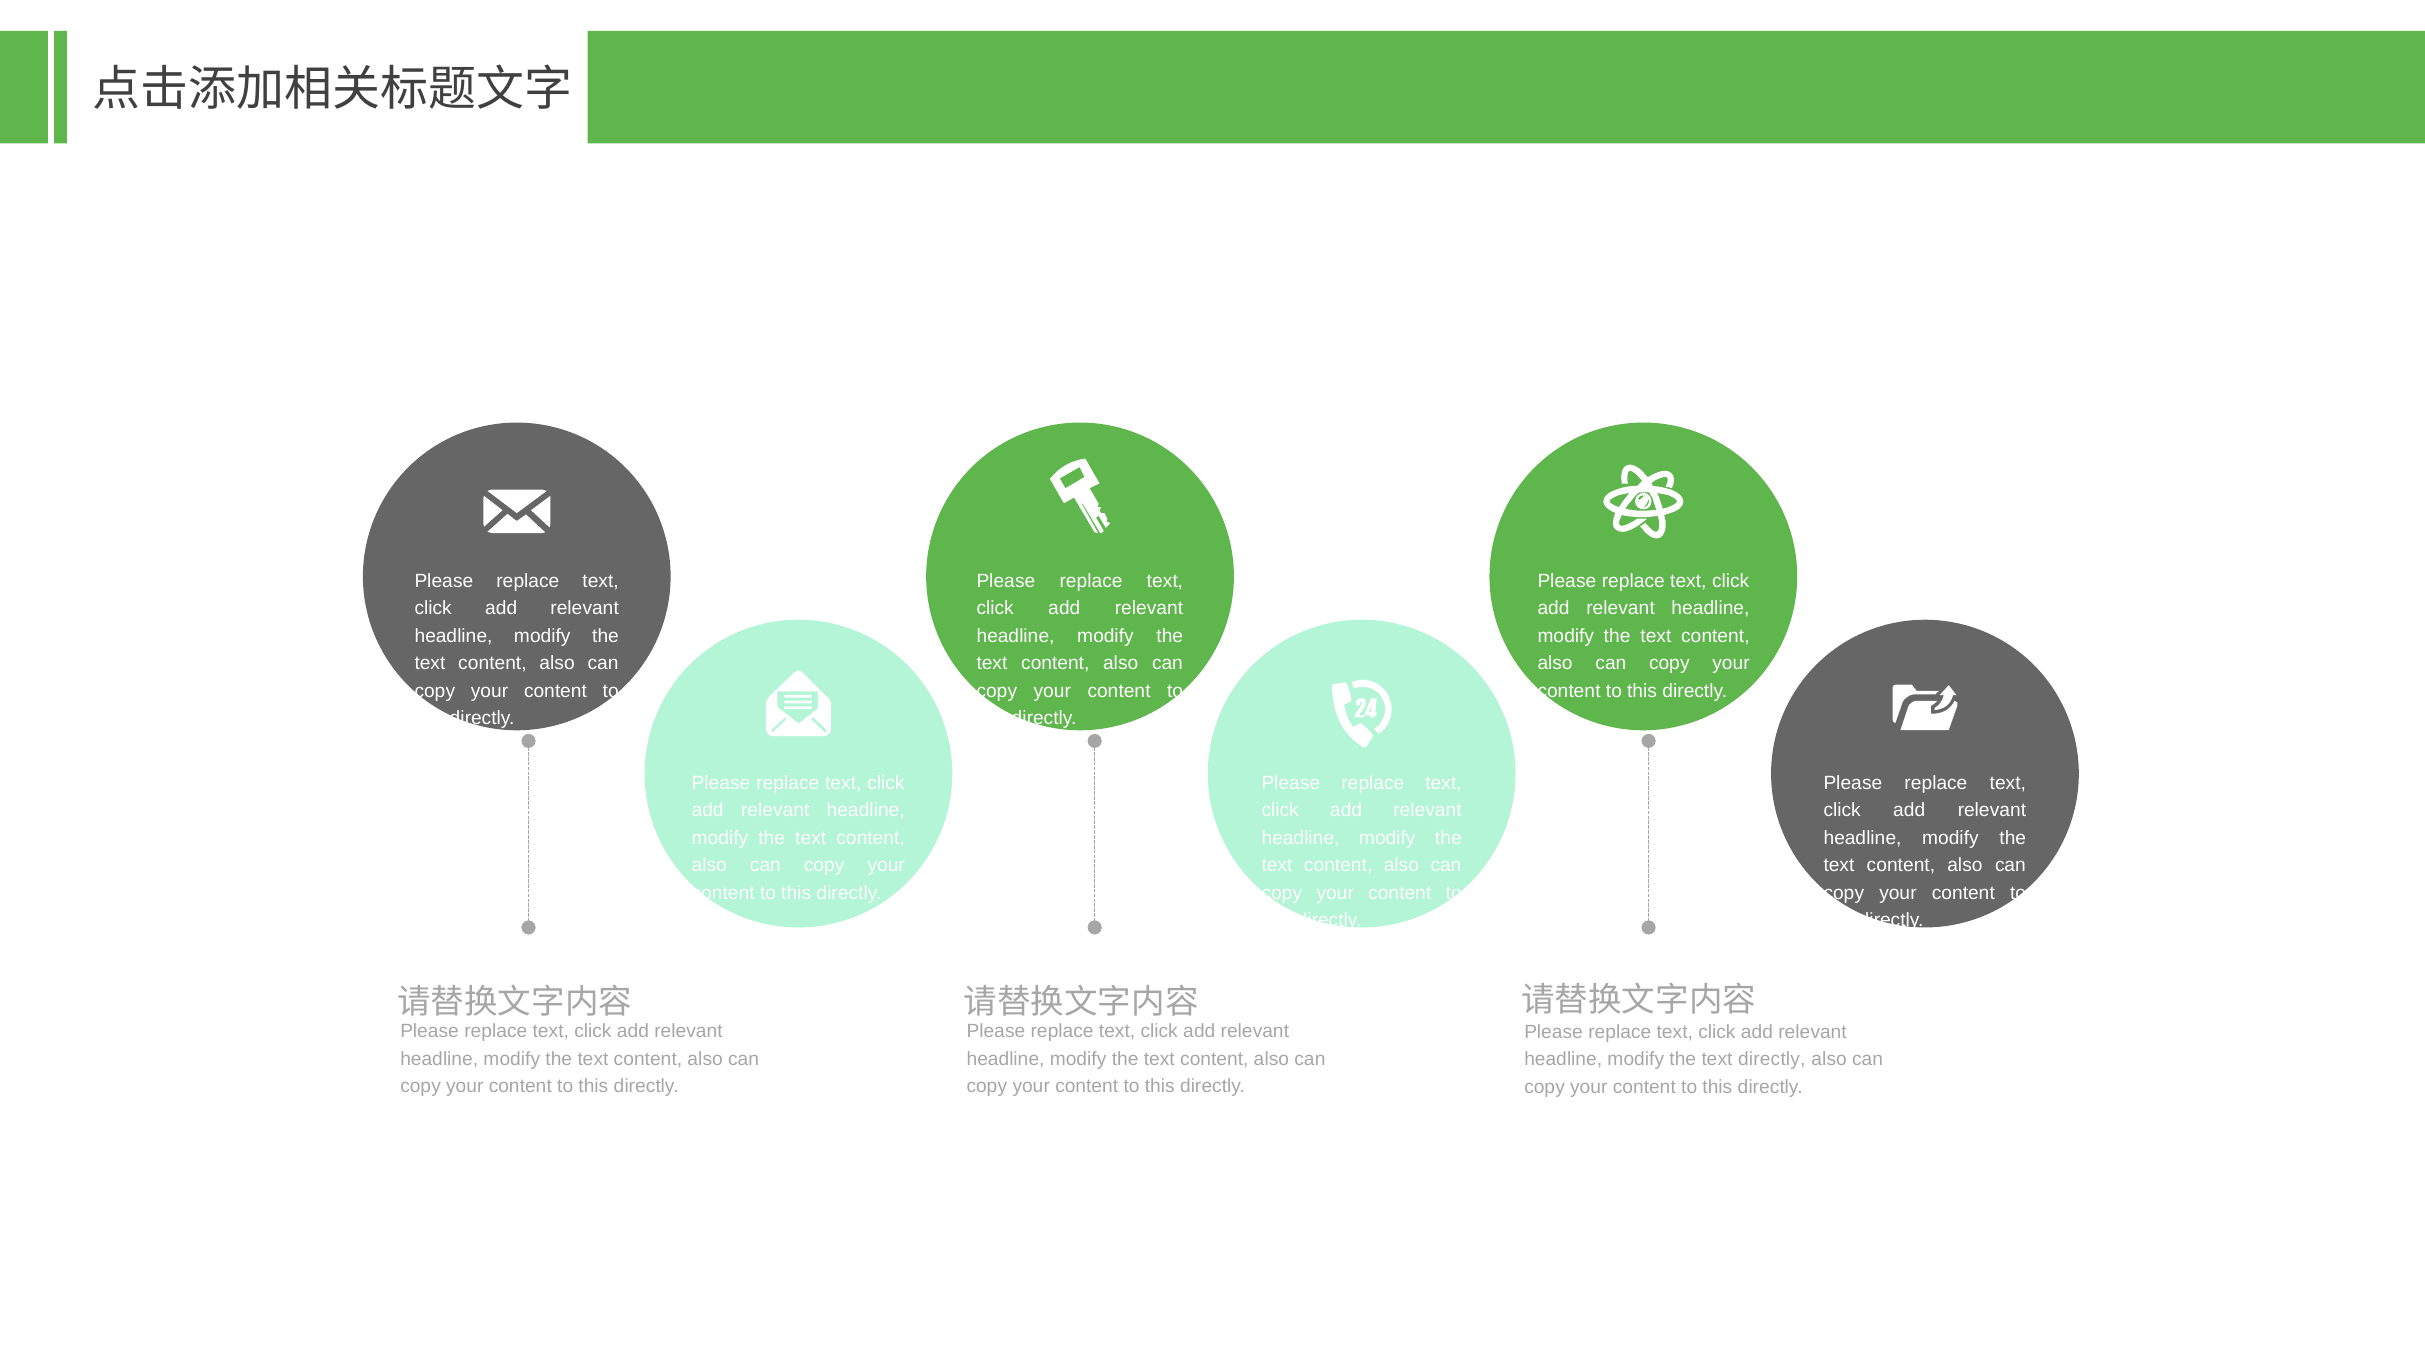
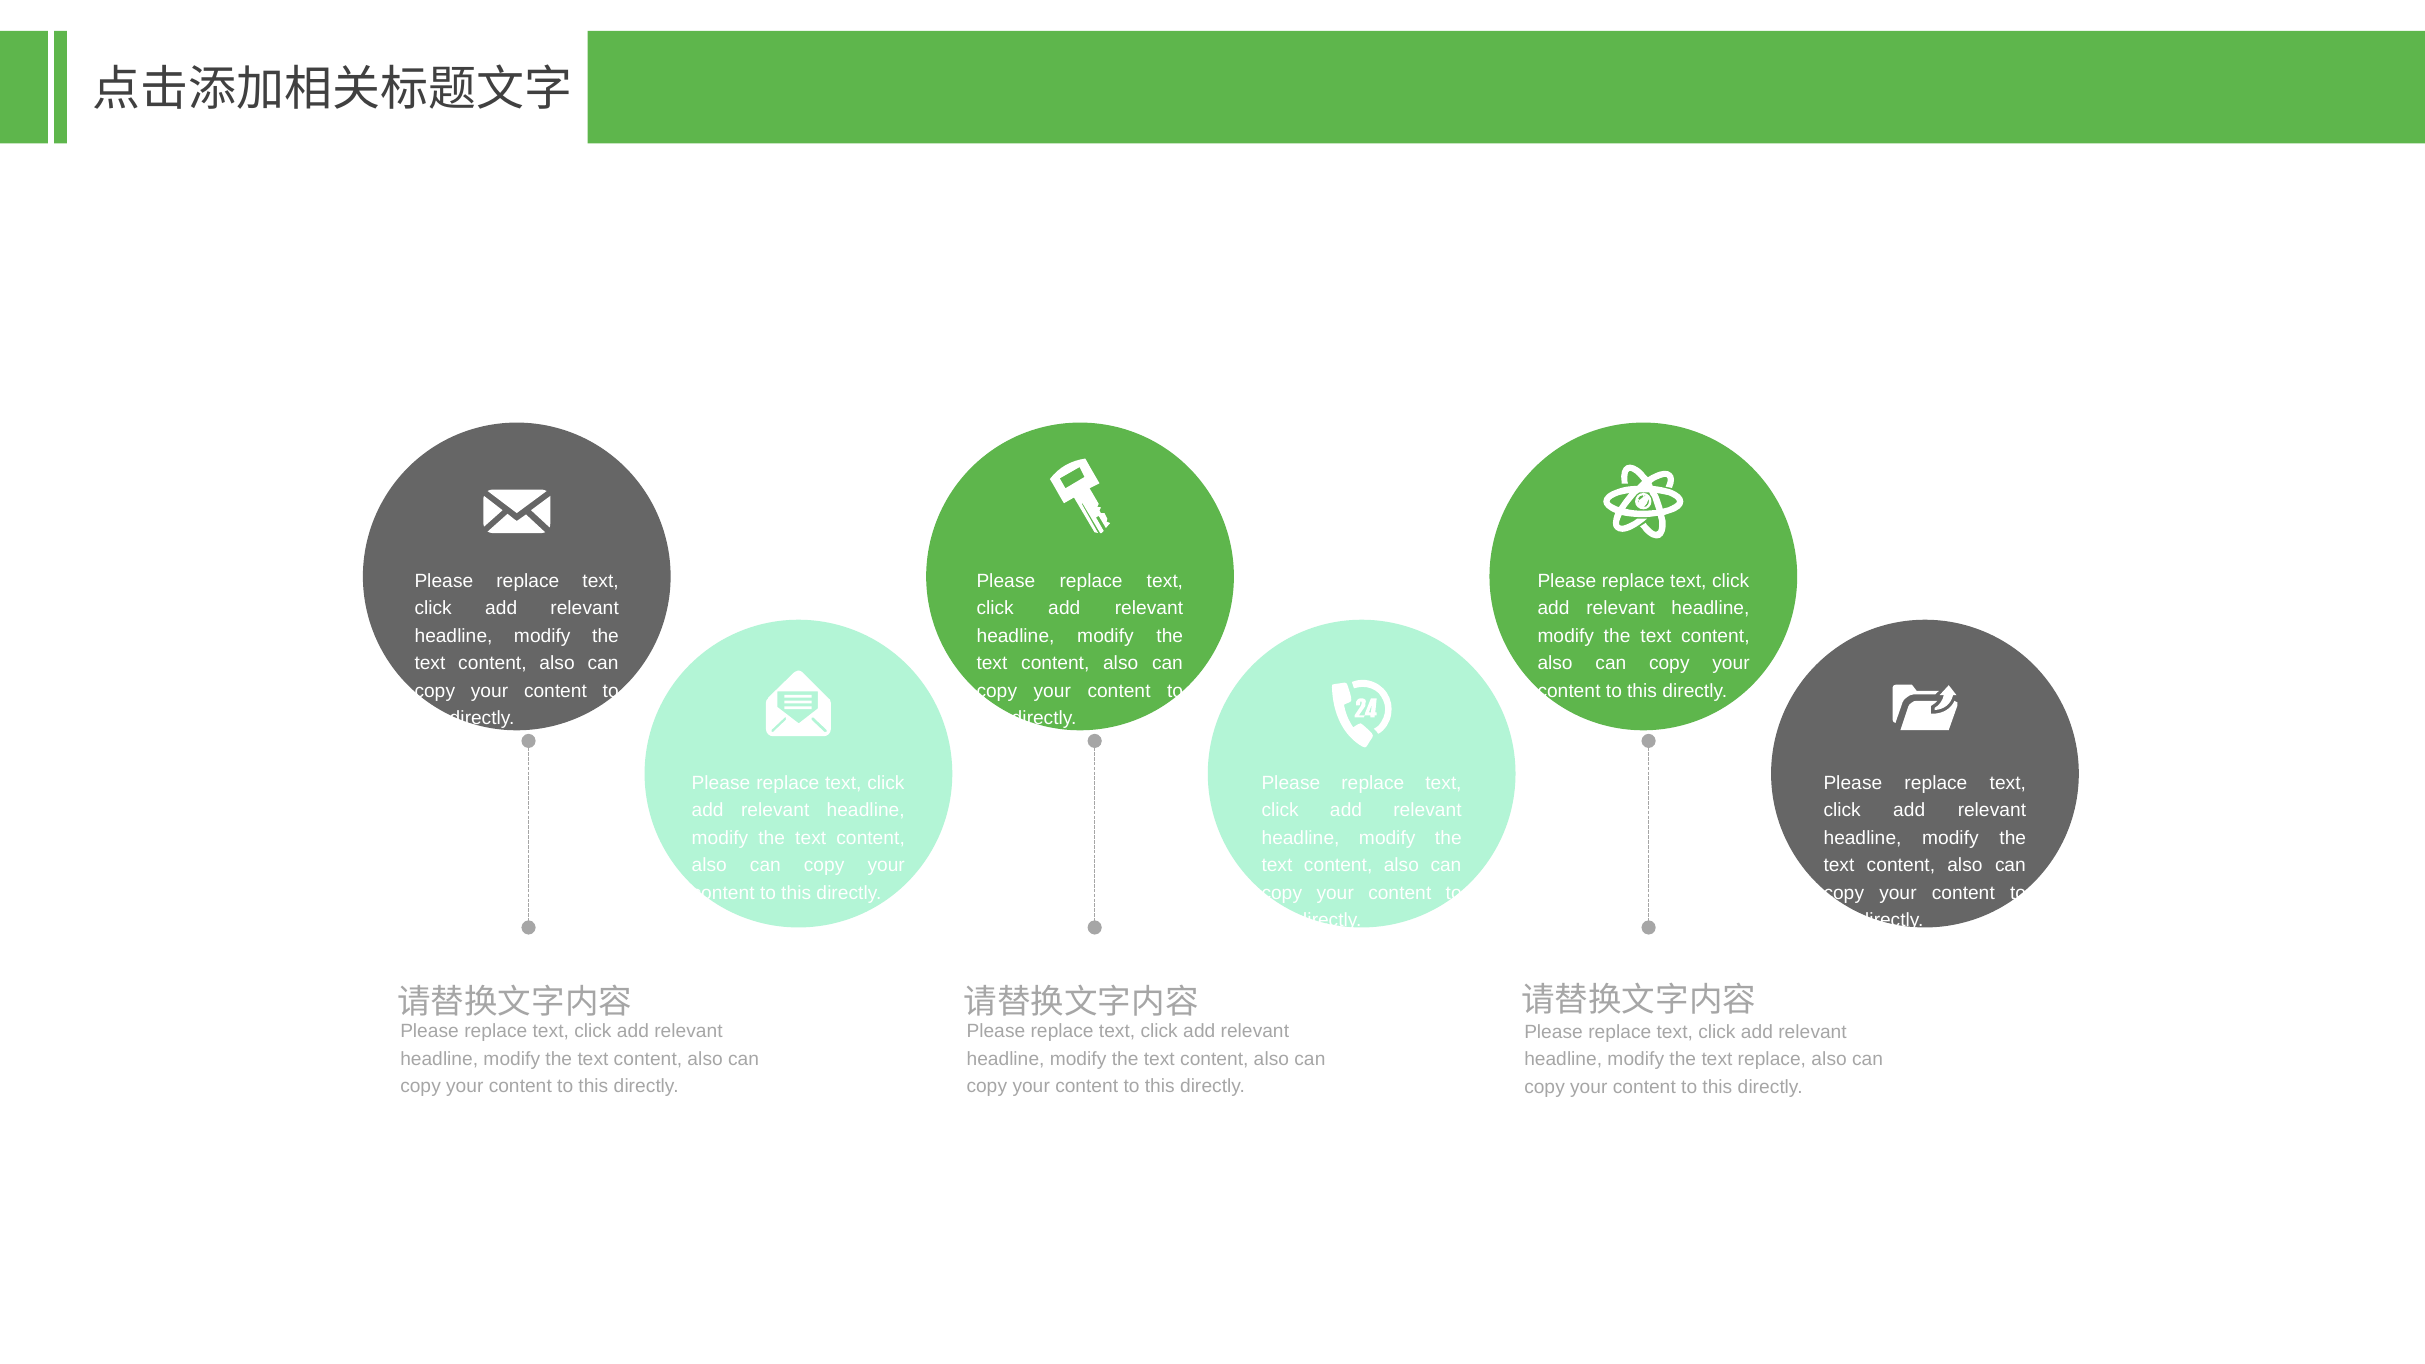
text directly: directly -> replace
